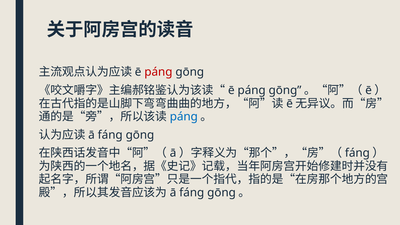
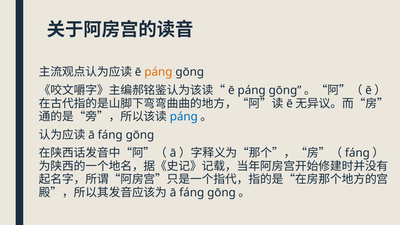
páng at (158, 72) colour: red -> orange
